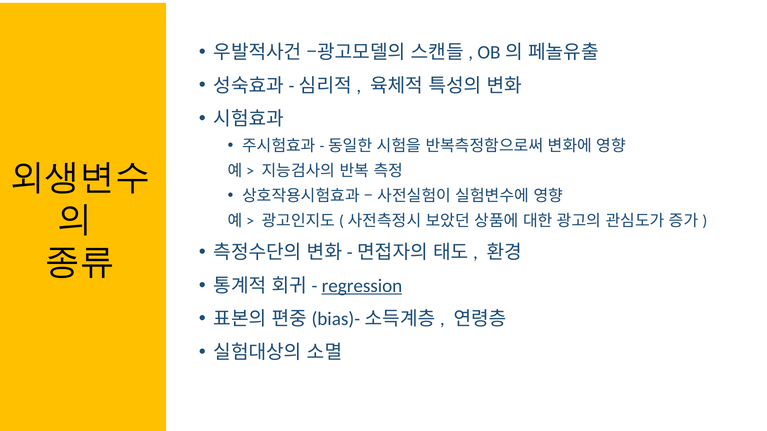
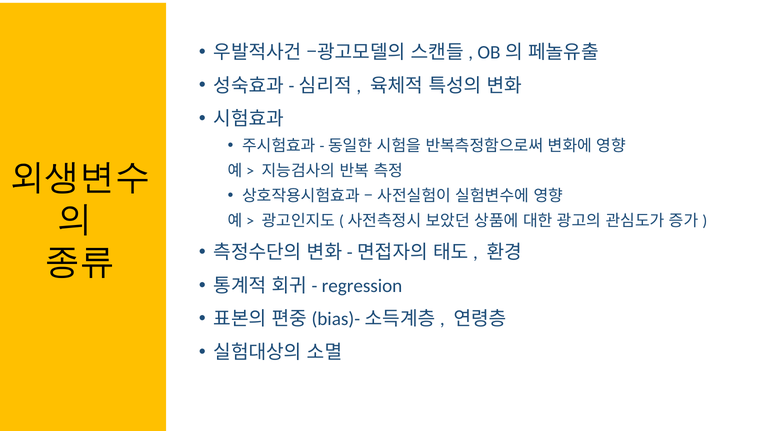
regression underline: present -> none
